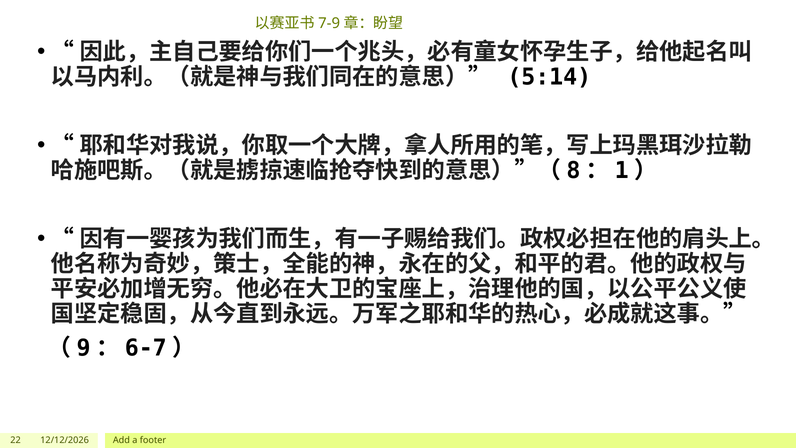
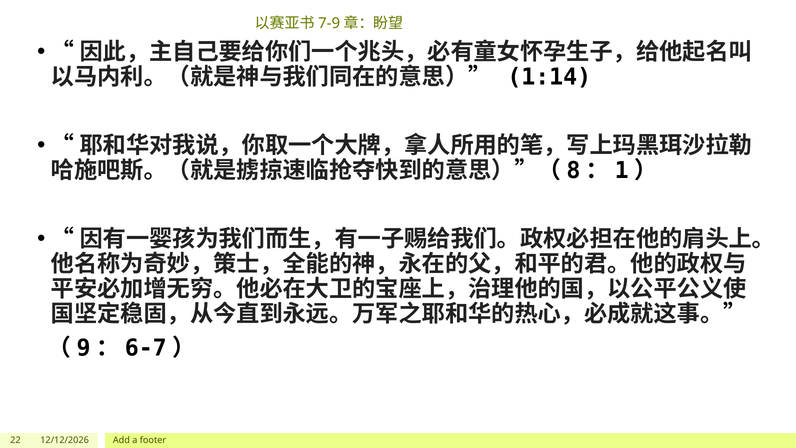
5:14: 5:14 -> 1:14
